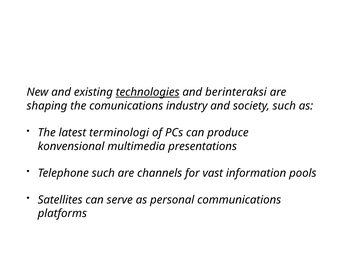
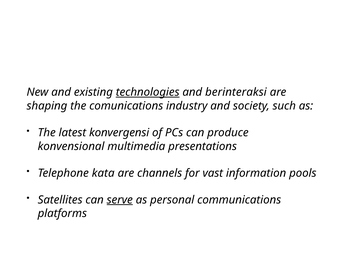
terminologi: terminologi -> konvergensi
Telephone such: such -> kata
serve underline: none -> present
